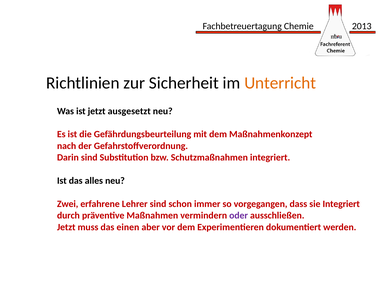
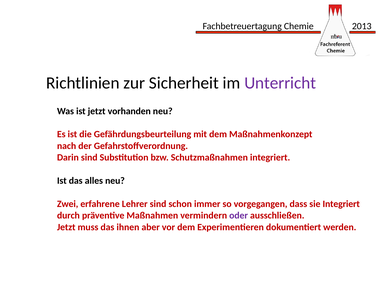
Unterricht colour: orange -> purple
ausgesetzt: ausgesetzt -> vorhanden
einen: einen -> ihnen
